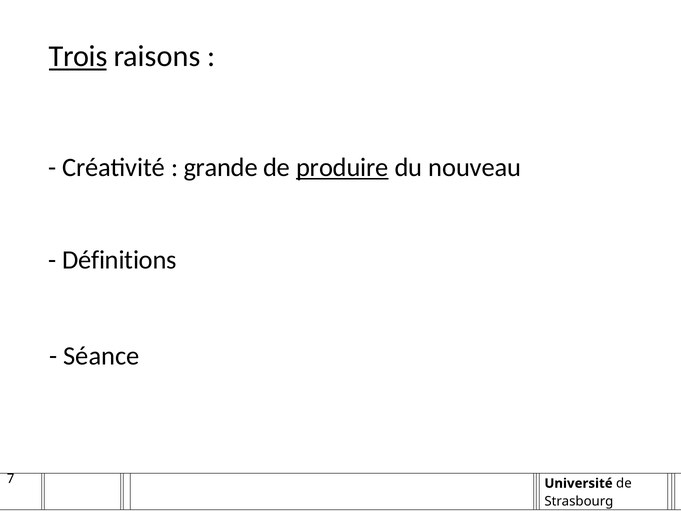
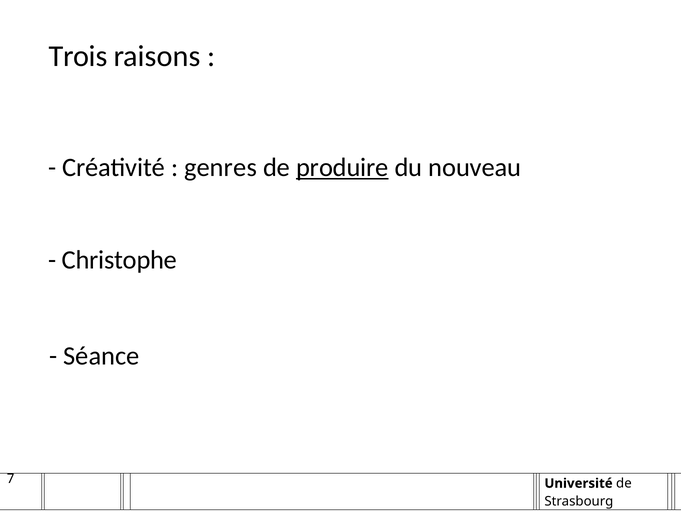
Trois underline: present -> none
grande: grande -> genres
Définitions: Définitions -> Christophe
